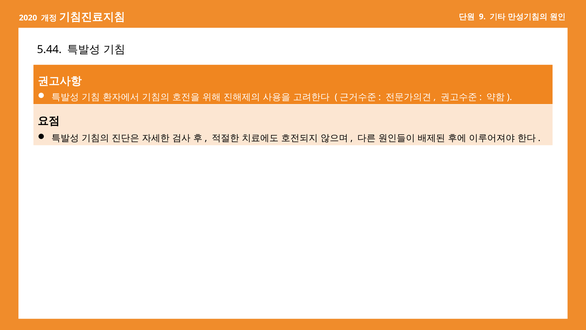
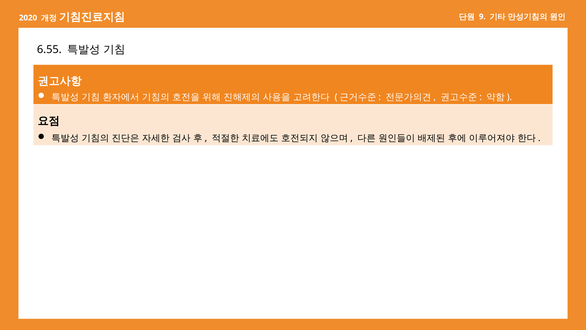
5.44: 5.44 -> 6.55
